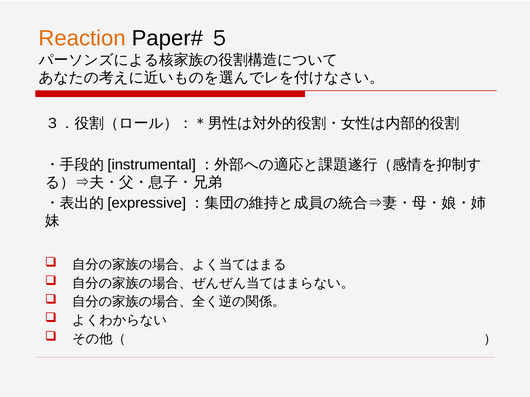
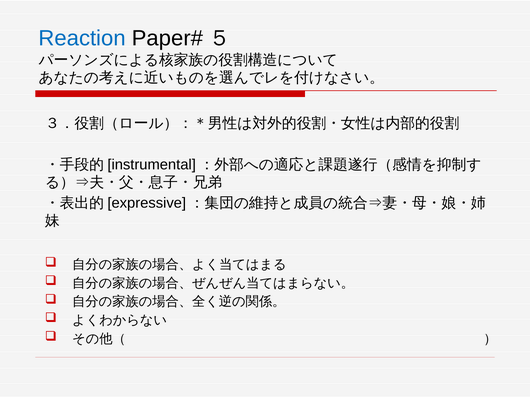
Reaction colour: orange -> blue
